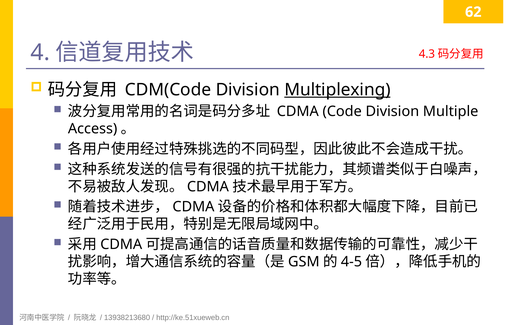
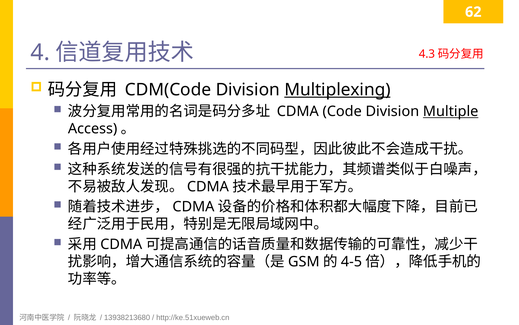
Multiple underline: none -> present
